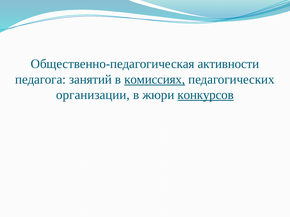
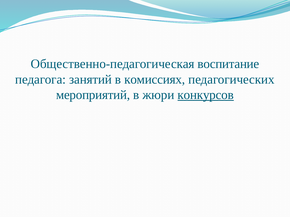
активности: активности -> воспитание
комиссиях underline: present -> none
организации: организации -> мероприятий
